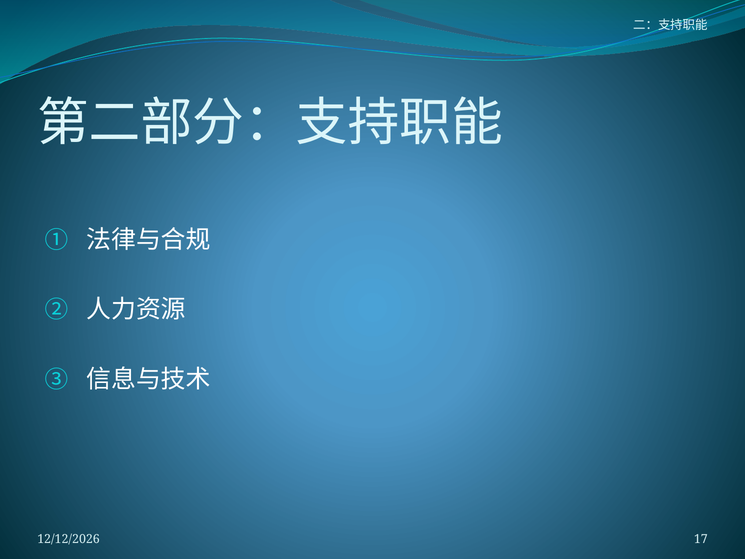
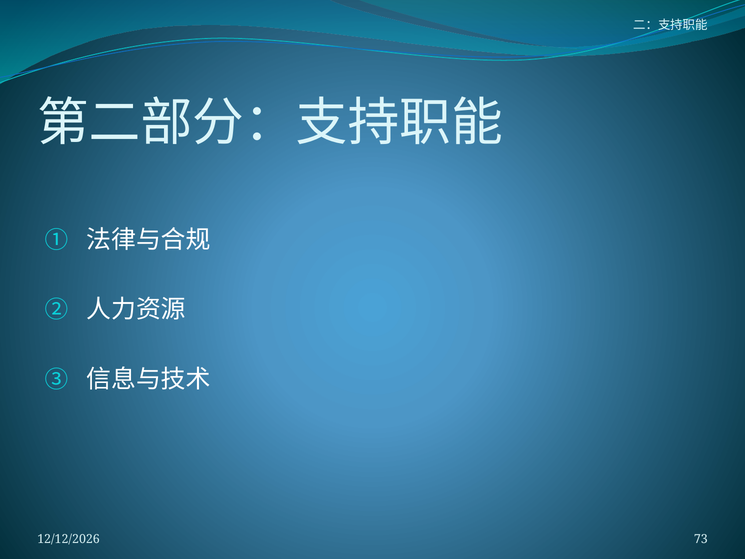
17: 17 -> 73
